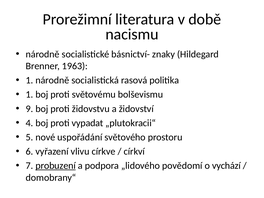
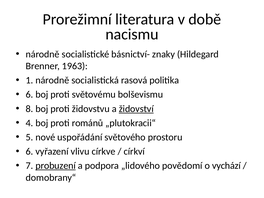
1 at (29, 95): 1 -> 6
9: 9 -> 8
židovství underline: none -> present
vypadat: vypadat -> románů
